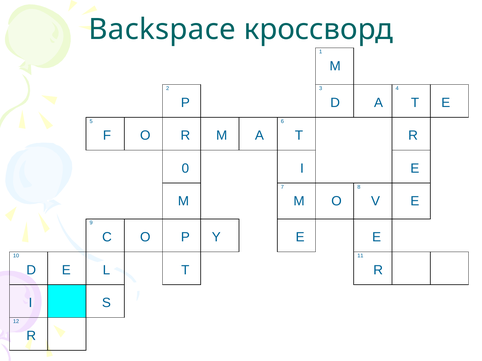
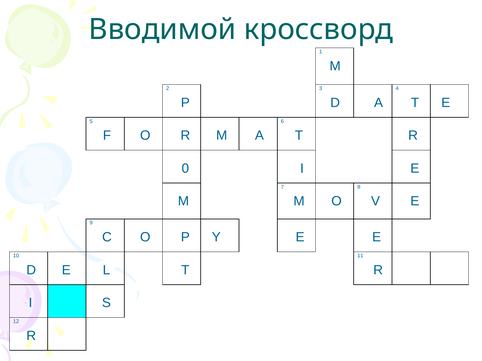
Backspace: Backspace -> Вводимой
